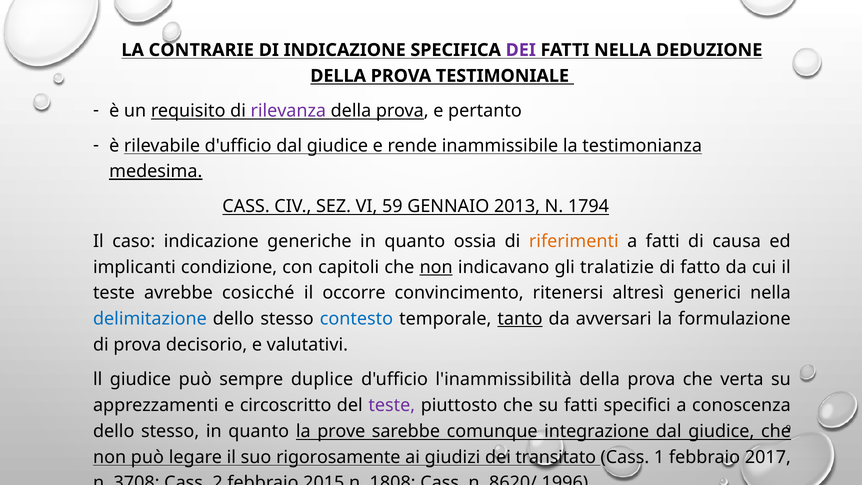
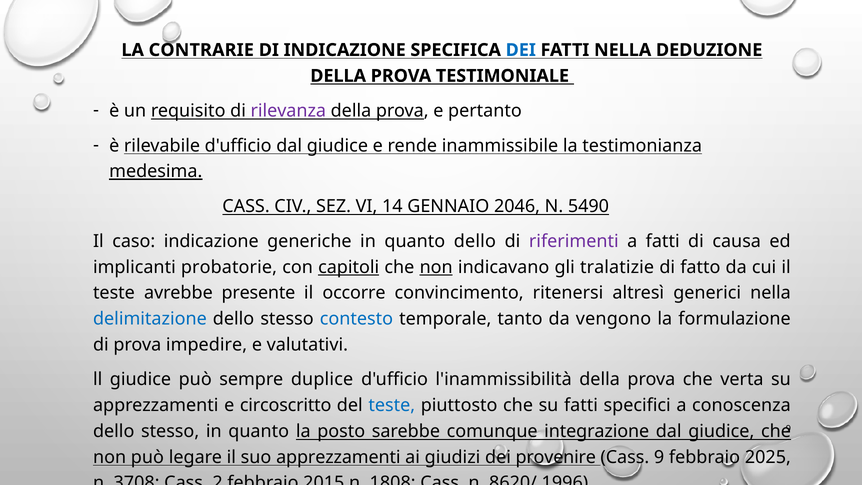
DEI at (521, 50) colour: purple -> blue
59: 59 -> 14
2013: 2013 -> 2046
1794: 1794 -> 5490
quanto ossia: ossia -> dello
riferimenti colour: orange -> purple
condizione: condizione -> probatorie
capitoli underline: none -> present
cosicché: cosicché -> presente
tanto underline: present -> none
avversari: avversari -> vengono
decisorio: decisorio -> impedire
teste at (392, 405) colour: purple -> blue
prove: prove -> posto
suo rigorosamente: rigorosamente -> apprezzamenti
transitato: transitato -> provenire
Cass 1: 1 -> 9
2017: 2017 -> 2025
